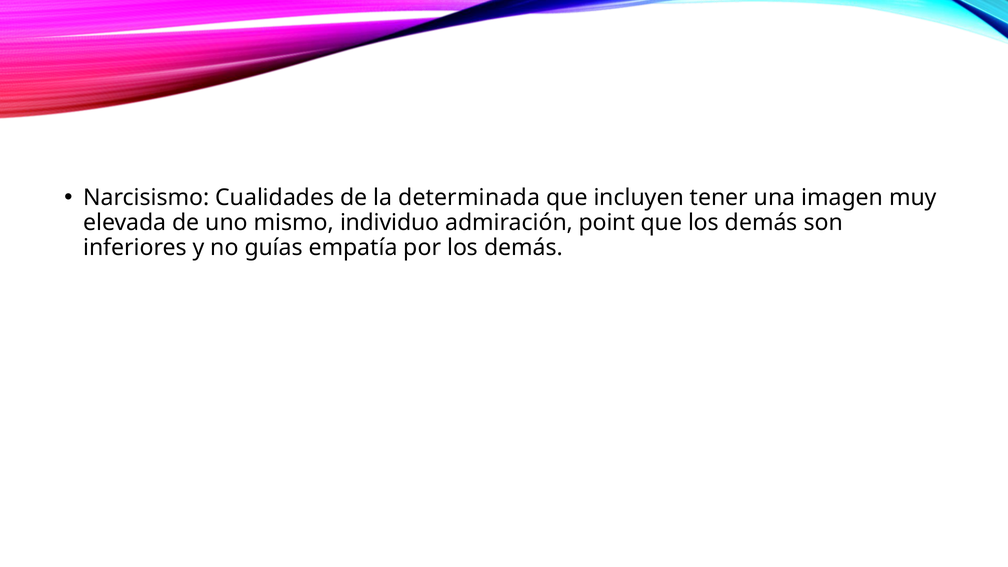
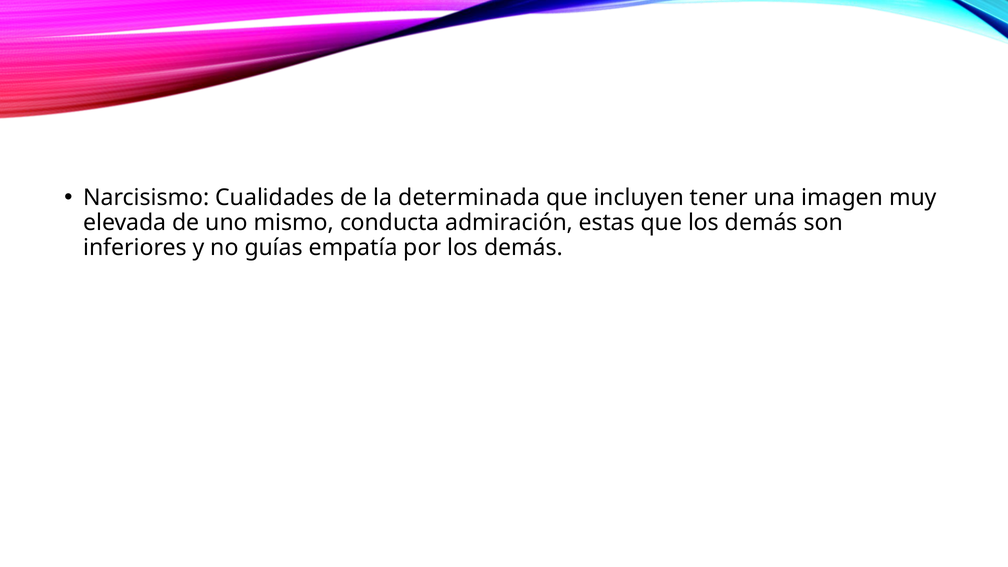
individuo: individuo -> conducta
point: point -> estas
